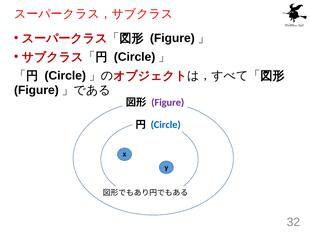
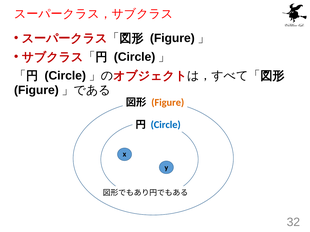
Figure at (168, 103) colour: purple -> orange
